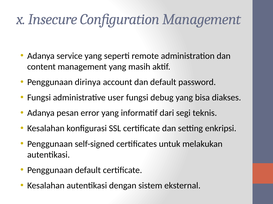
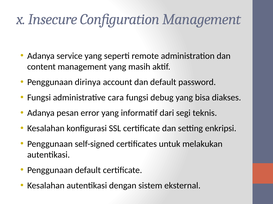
user: user -> cara
